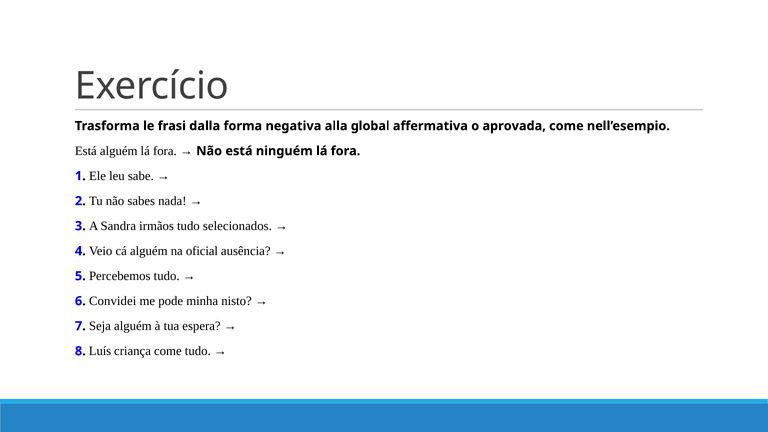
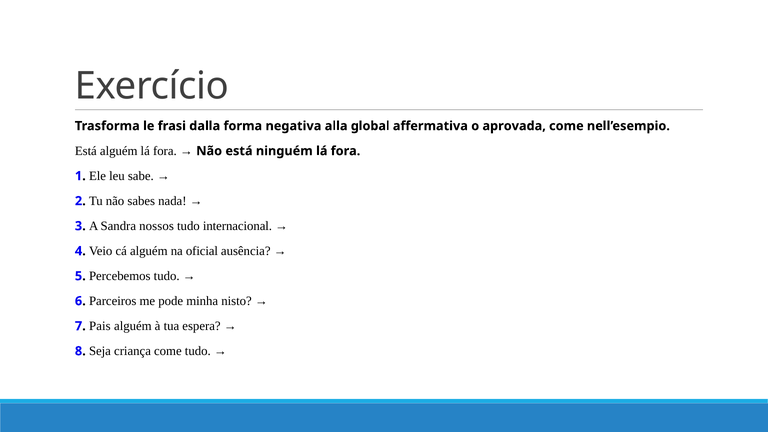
irmãos: irmãos -> nossos
selecionados: selecionados -> internacional
Convidei: Convidei -> Parceiros
Seja: Seja -> Pais
Luís: Luís -> Seja
